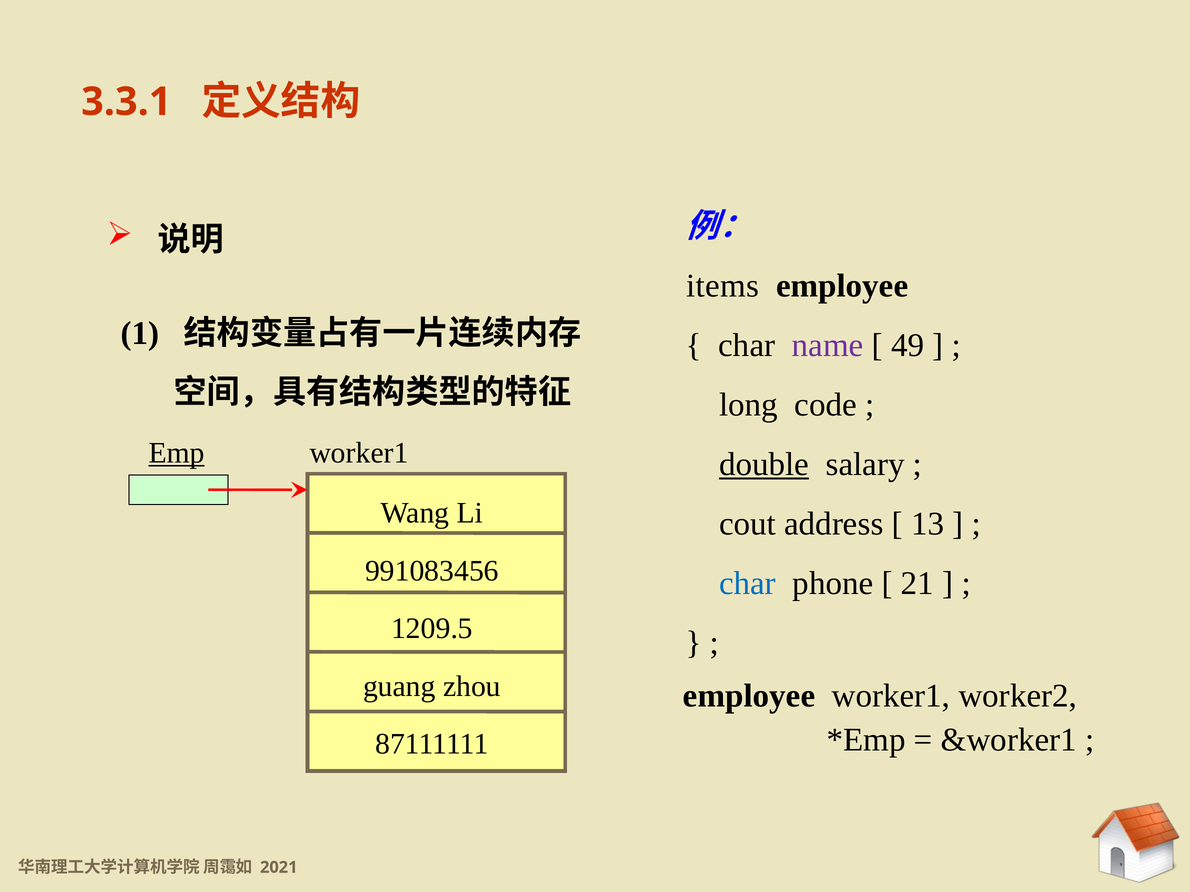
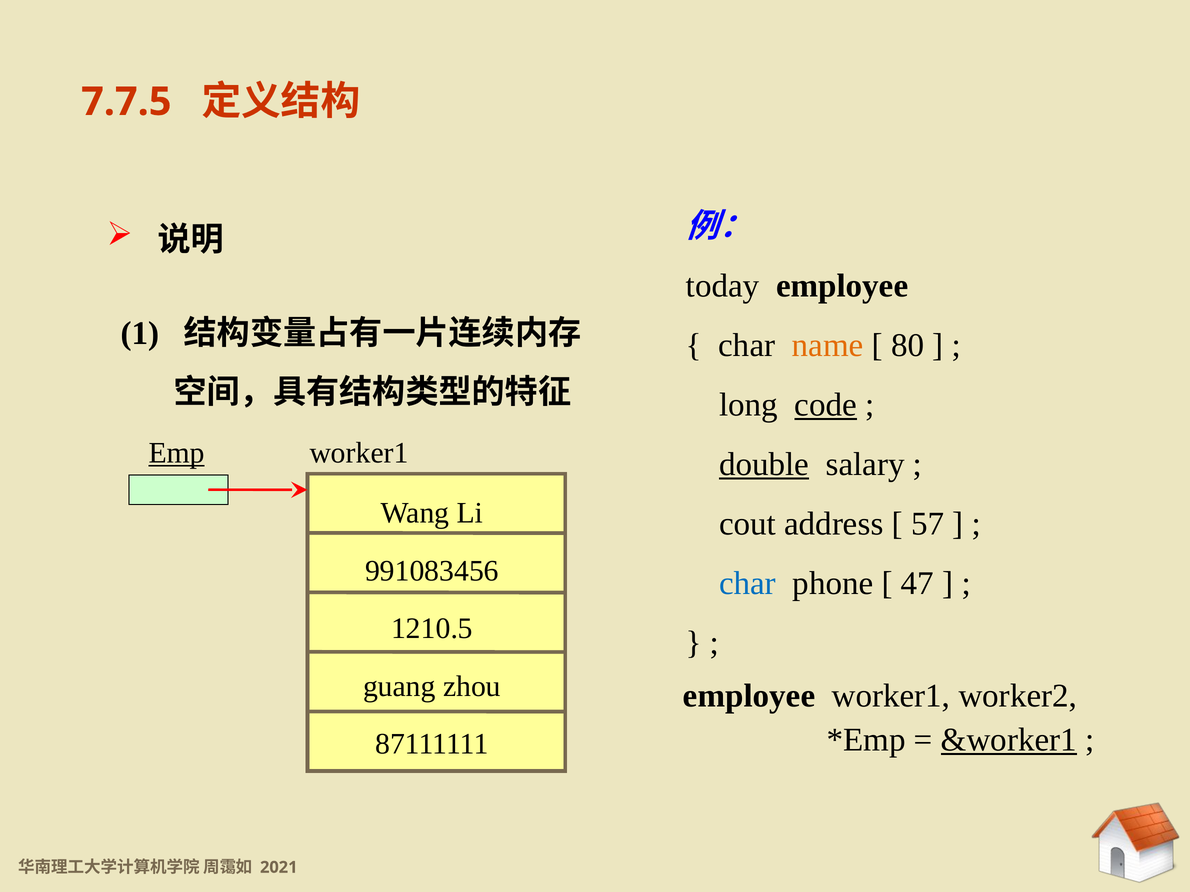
3.3.1: 3.3.1 -> 7.7.5
items: items -> today
name colour: purple -> orange
49: 49 -> 80
code underline: none -> present
13: 13 -> 57
21: 21 -> 47
1209.5: 1209.5 -> 1210.5
&worker1 underline: none -> present
